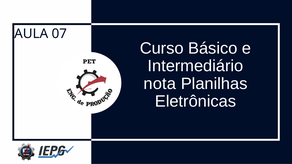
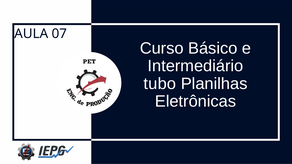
nota: nota -> tubo
